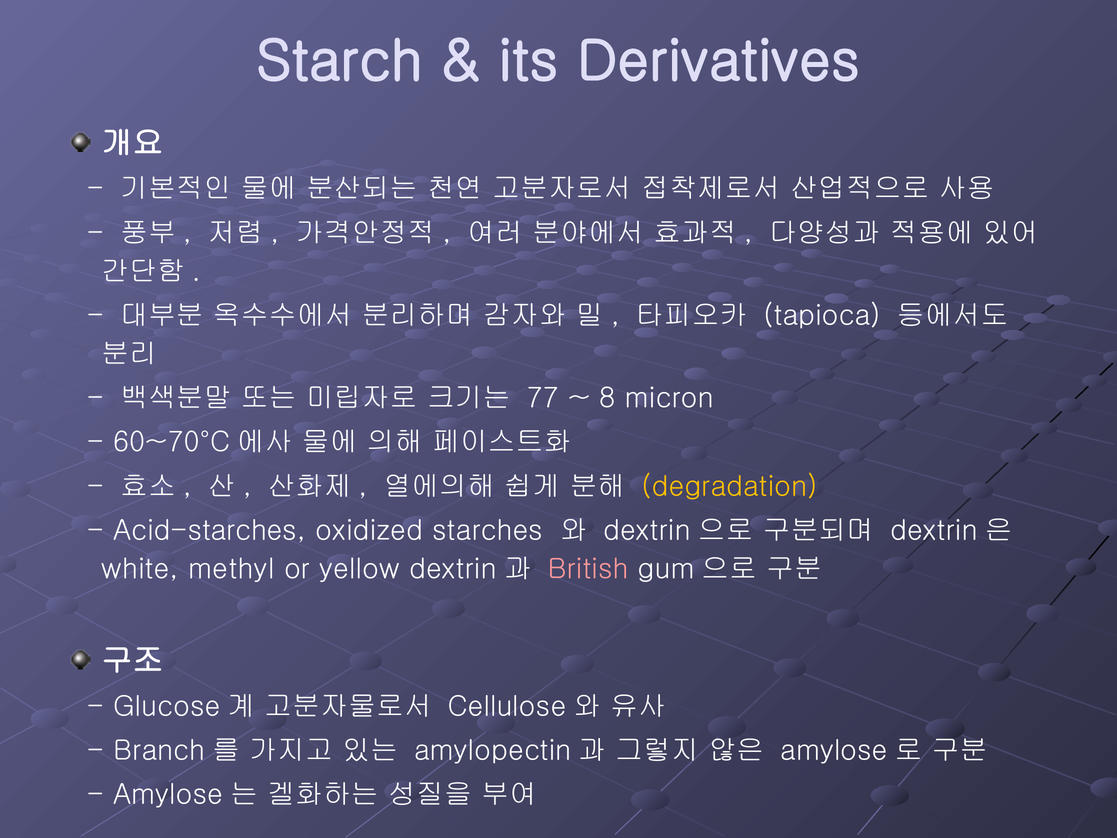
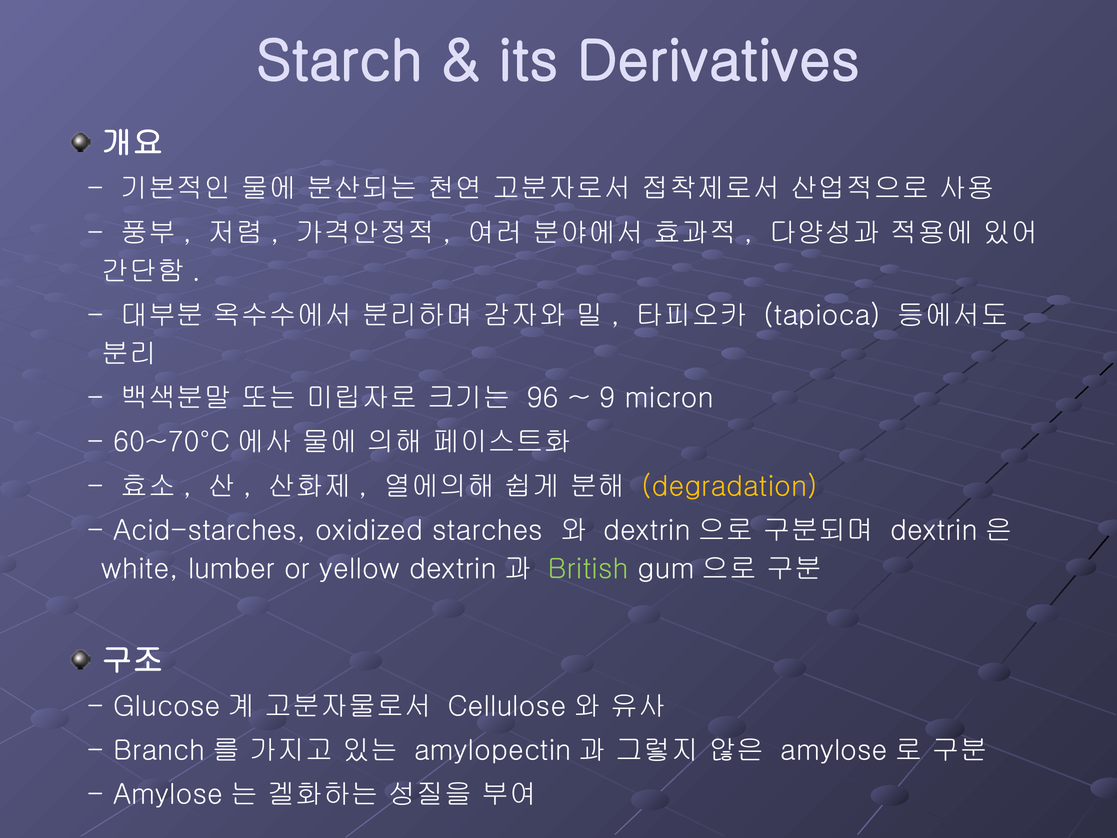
77: 77 -> 96
8: 8 -> 9
methyl: methyl -> lumber
British colour: pink -> light green
